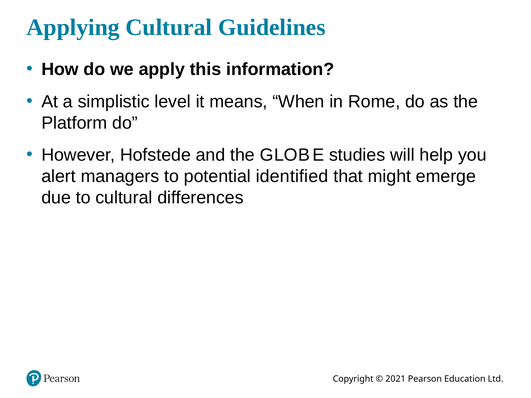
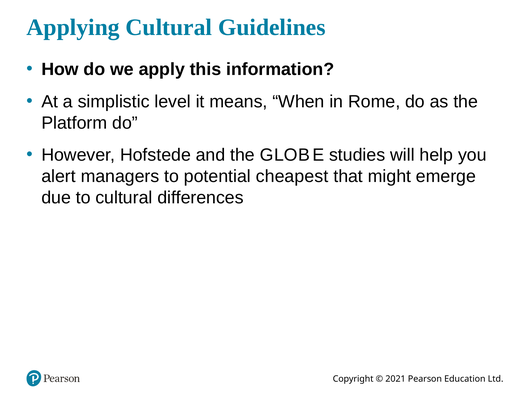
identified: identified -> cheapest
